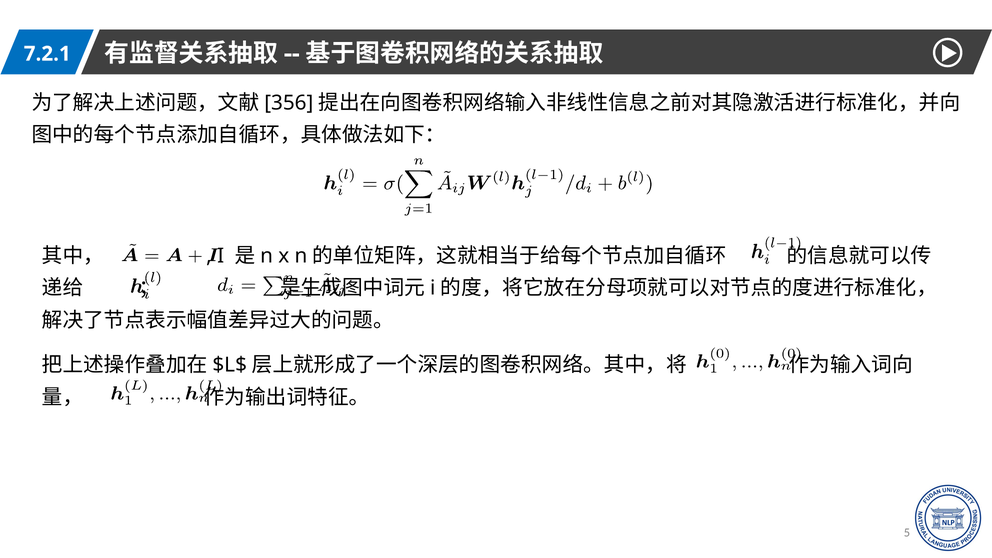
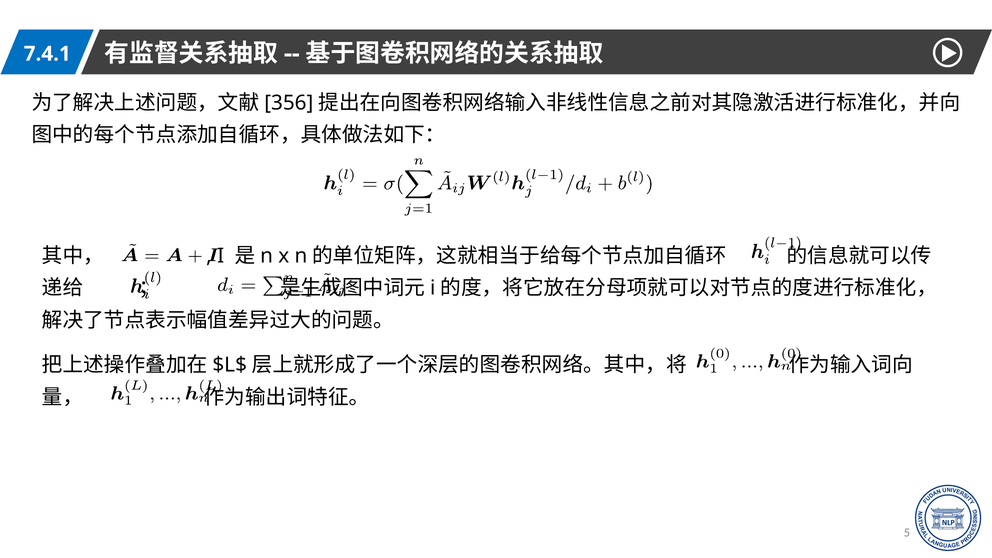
7.2.1: 7.2.1 -> 7.4.1
